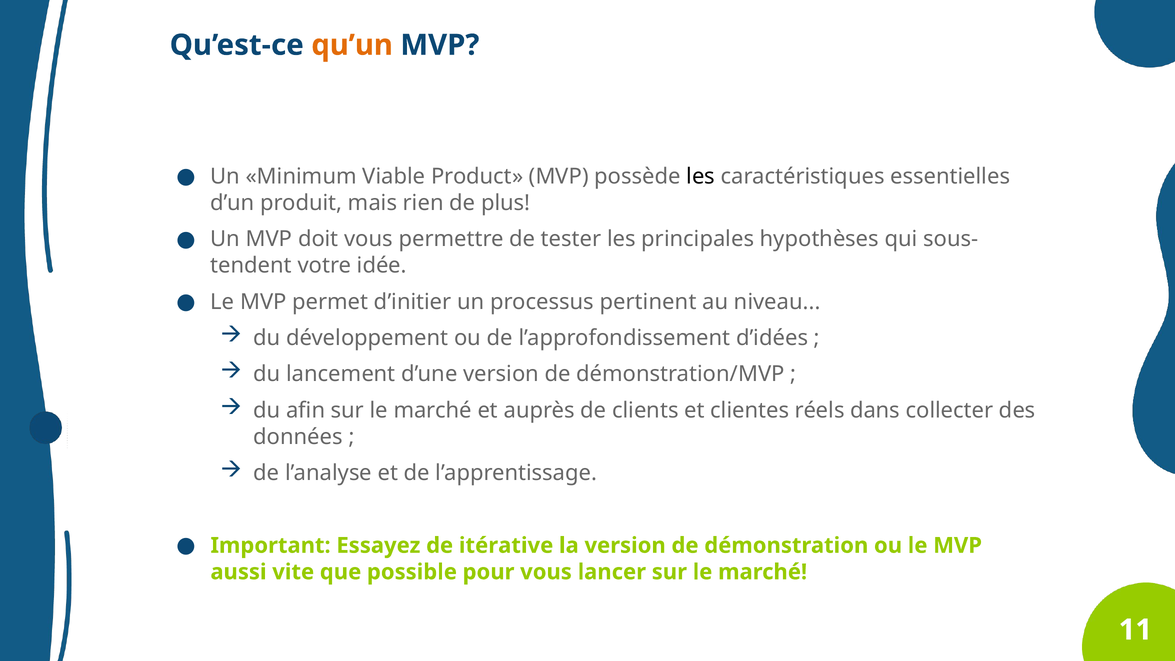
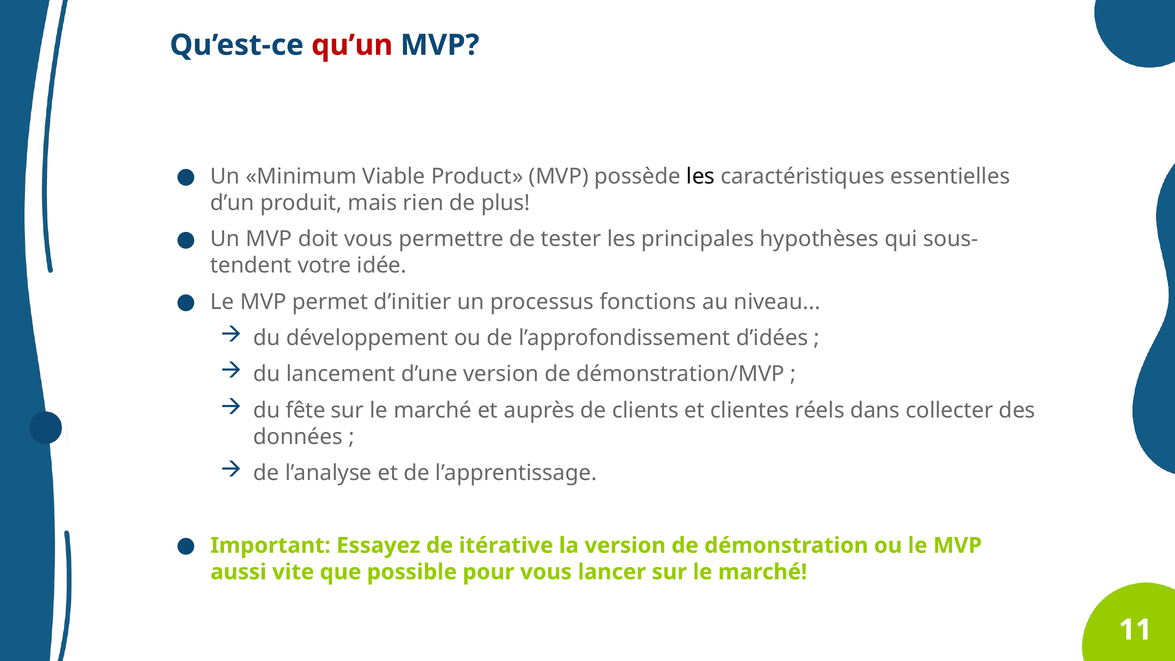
qu’un colour: orange -> red
pertinent: pertinent -> fonctions
afin: afin -> fête
